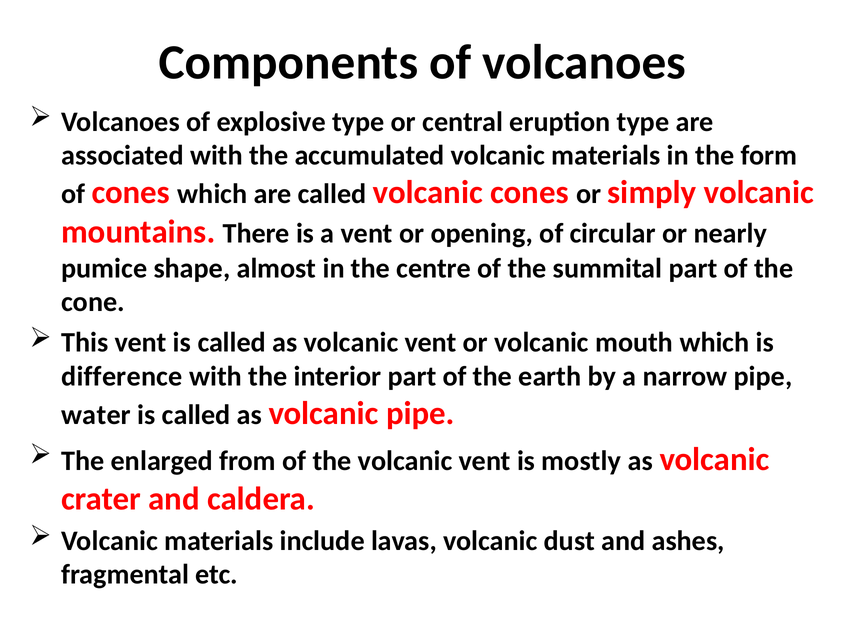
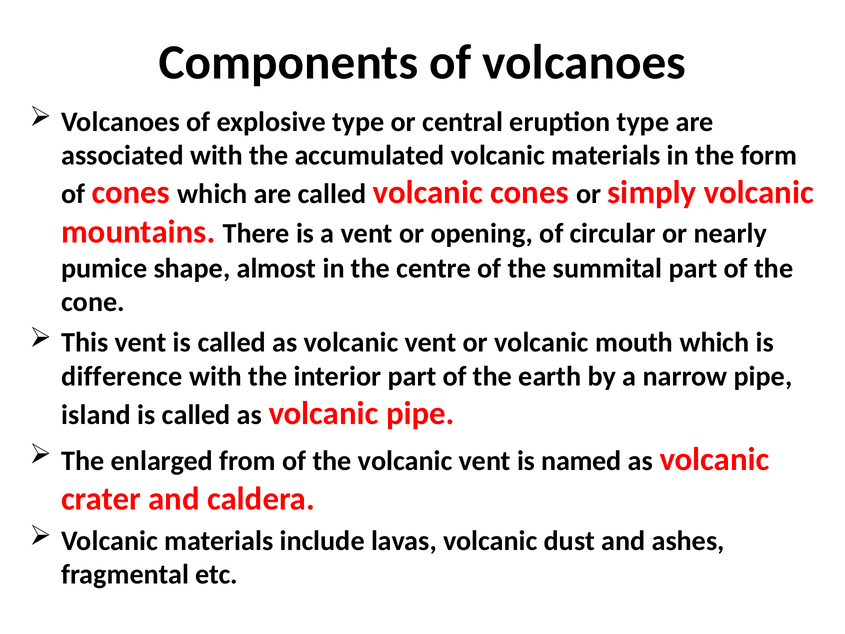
water: water -> island
mostly: mostly -> named
